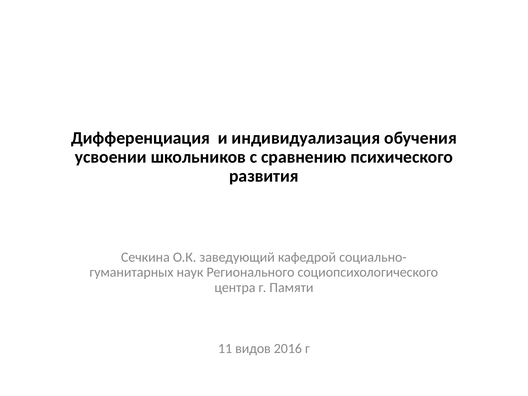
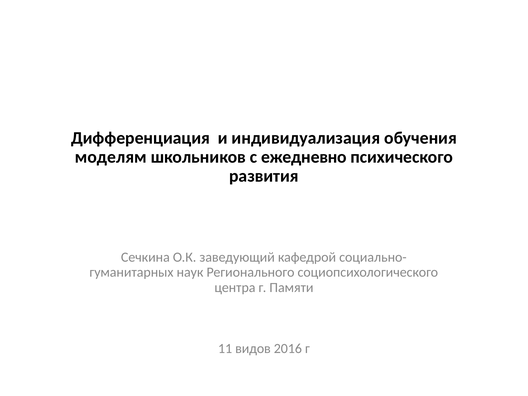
усвоении: усвоении -> моделям
сравнению: сравнению -> ежедневно
